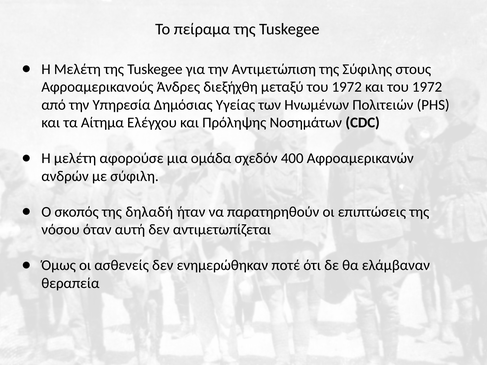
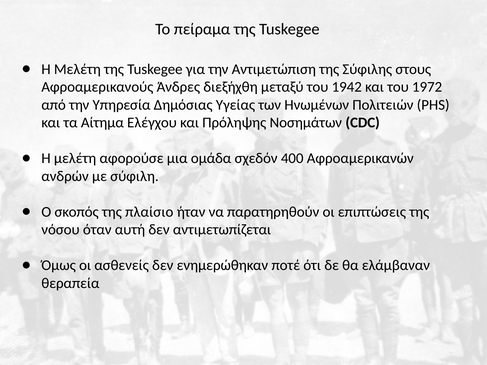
μεταξύ του 1972: 1972 -> 1942
δηλαδή: δηλαδή -> πλαίσιο
